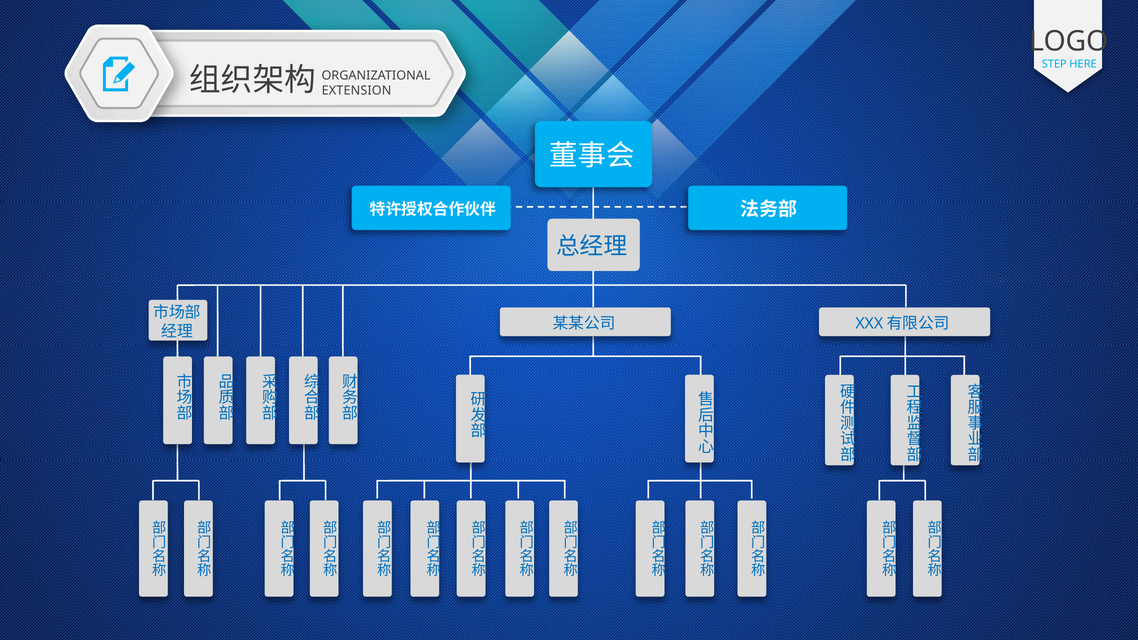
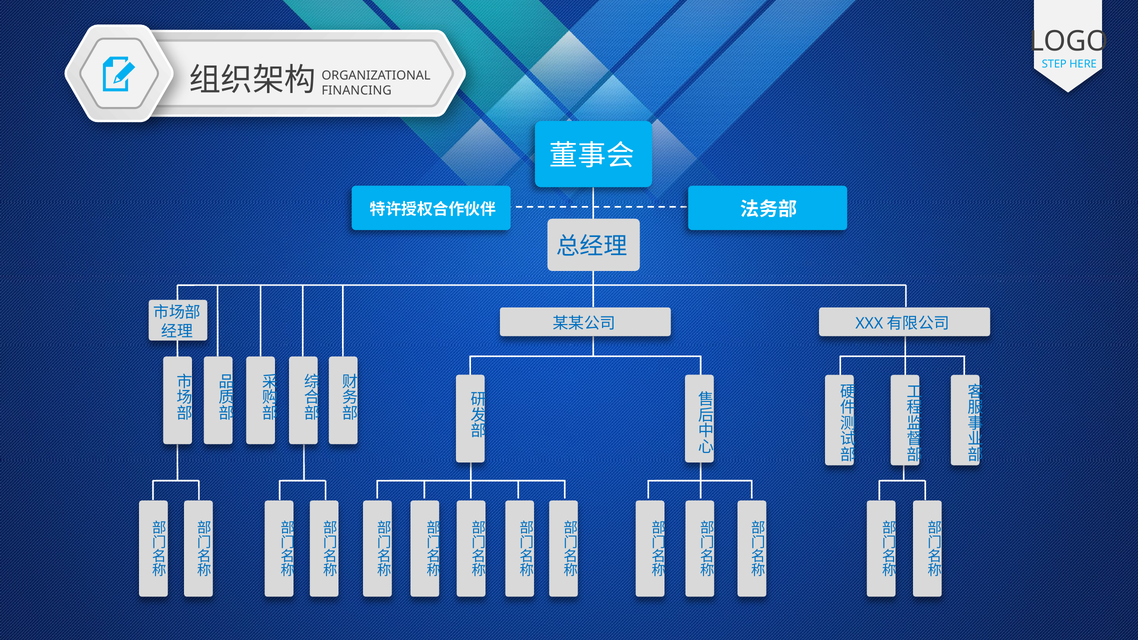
EXTENSION: EXTENSION -> FINANCING
